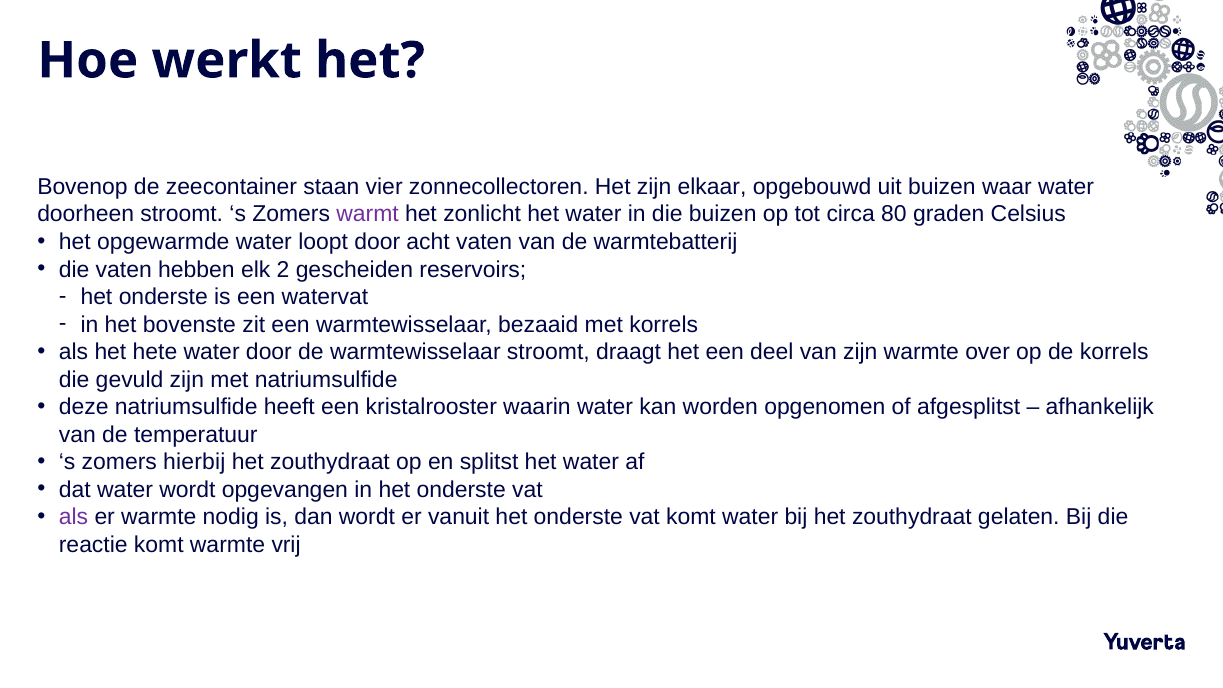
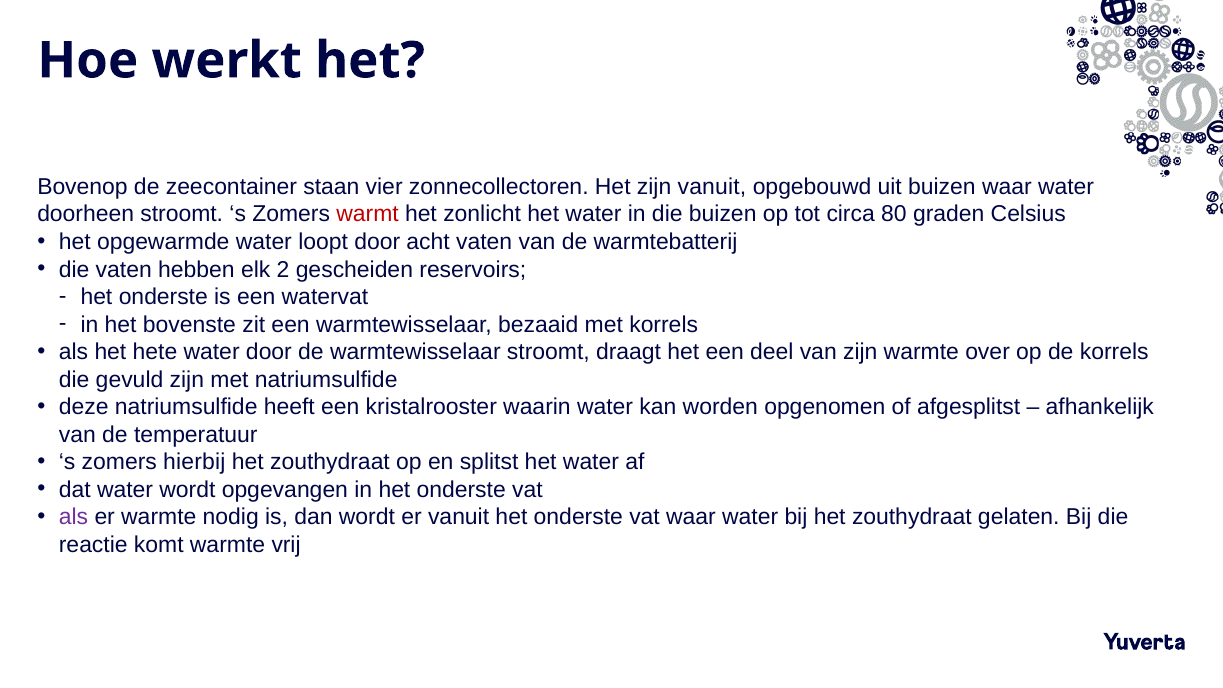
zijn elkaar: elkaar -> vanuit
warmt colour: purple -> red
vat komt: komt -> waar
